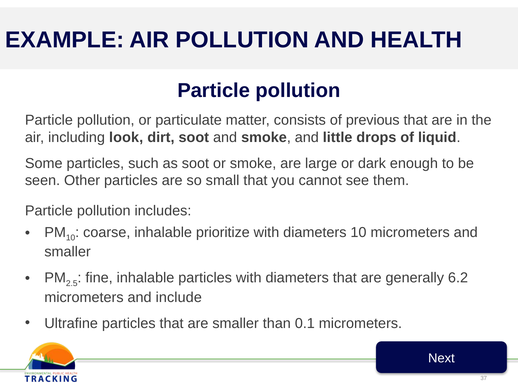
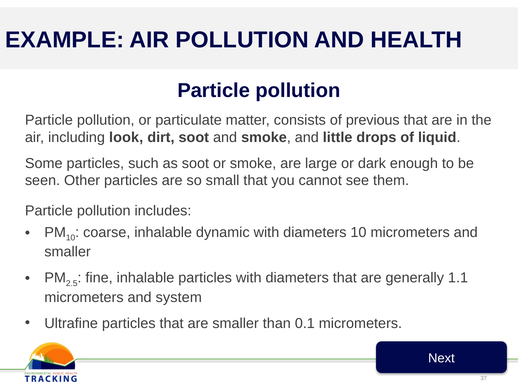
prioritize: prioritize -> dynamic
6.2: 6.2 -> 1.1
include: include -> system
